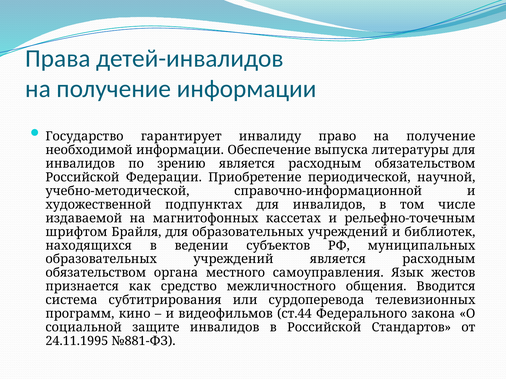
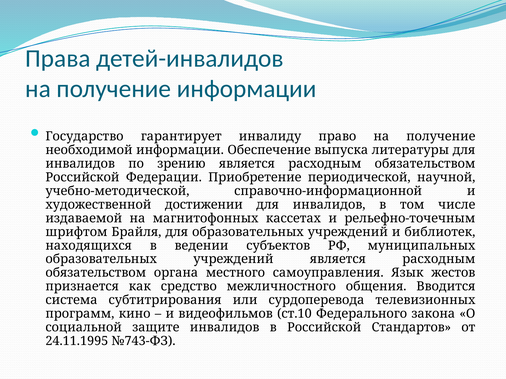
подпунктах: подпунктах -> достижении
ст.44: ст.44 -> ст.10
№881-ФЗ: №881-ФЗ -> №743-ФЗ
